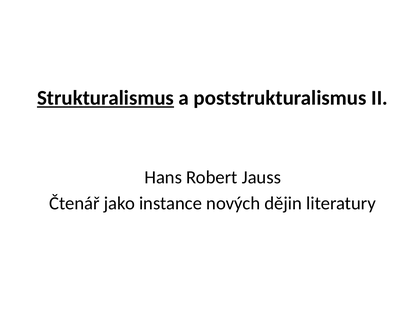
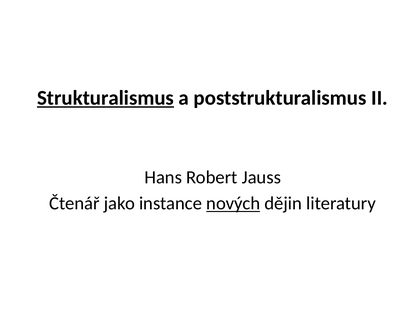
nových underline: none -> present
